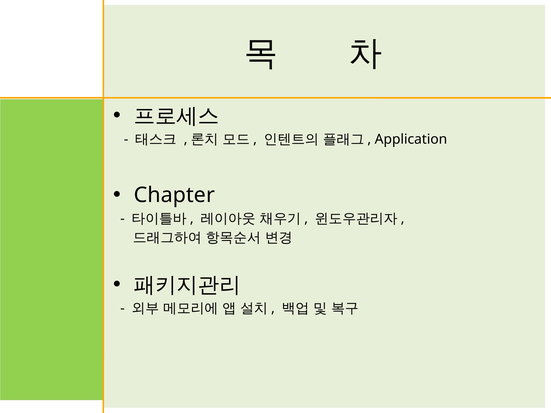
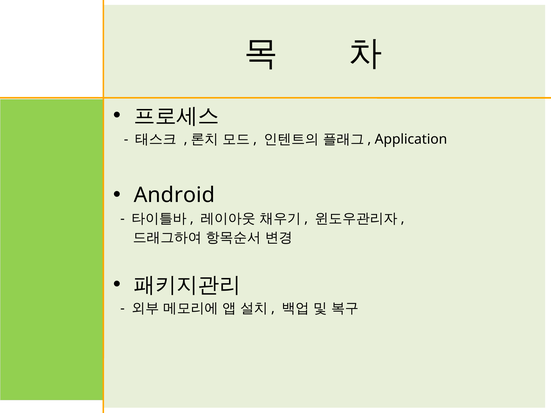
Chapter: Chapter -> Android
